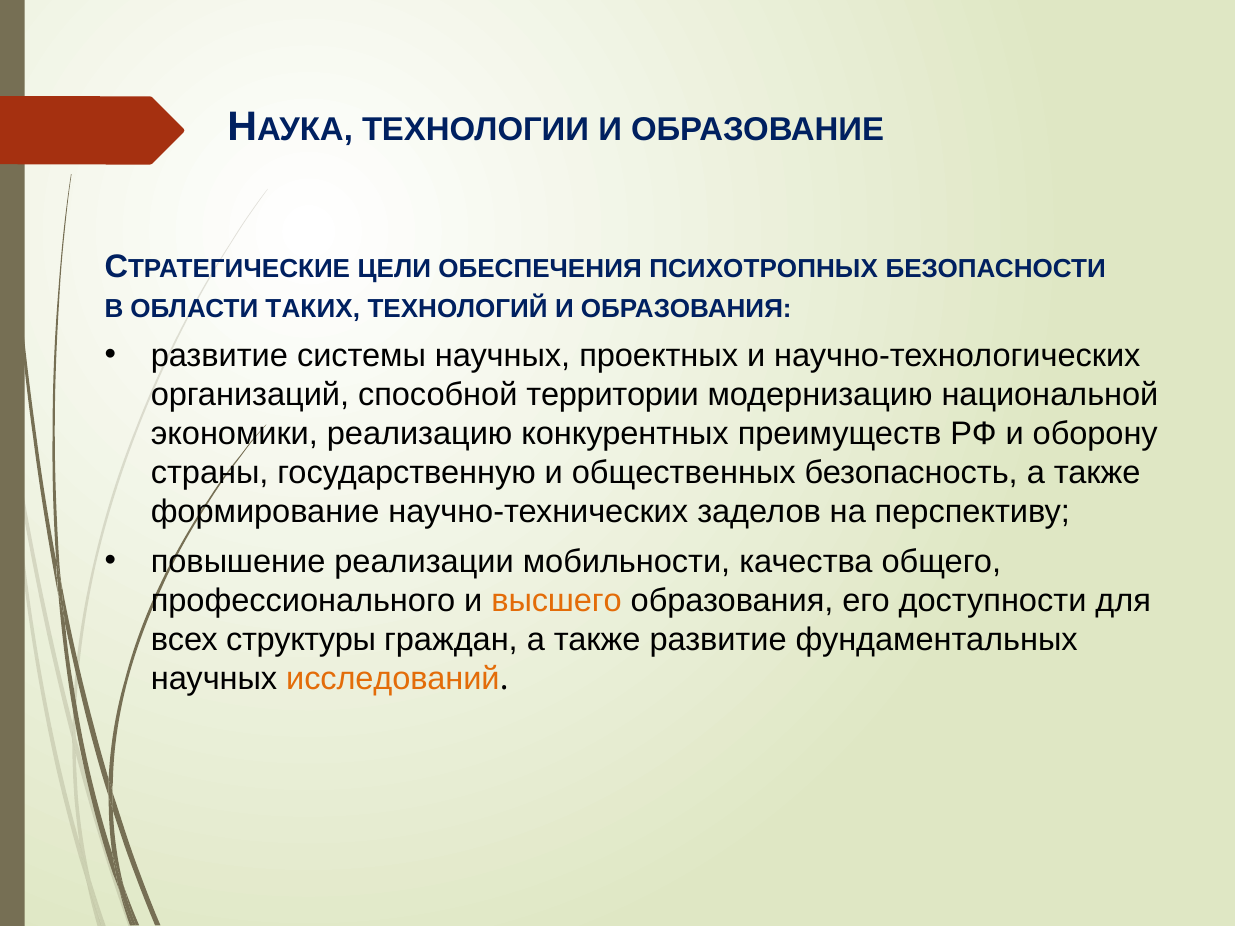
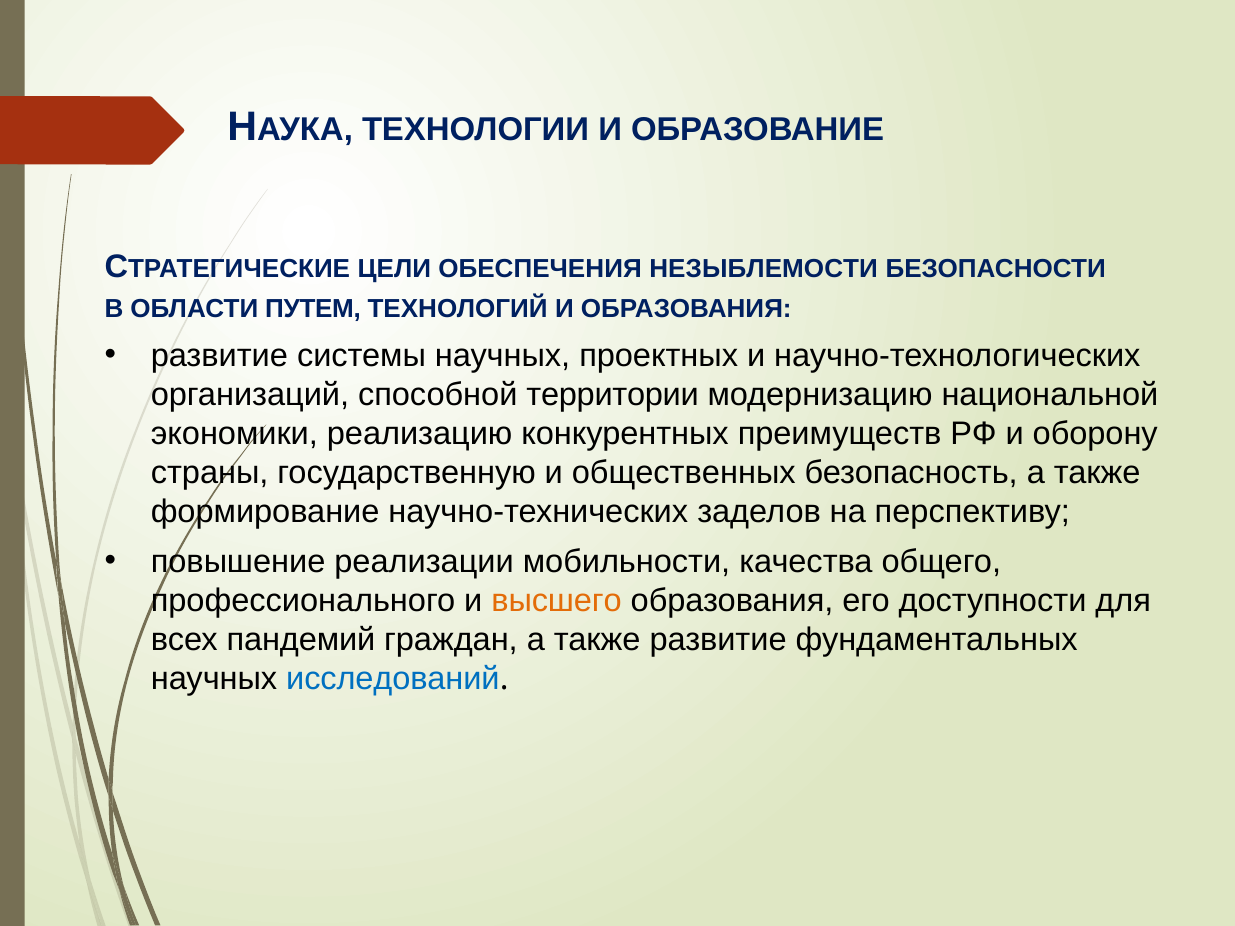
ПСИХОТРОПНЫХ: ПСИХОТРОПНЫХ -> НЕЗЫБЛЕМОСТИ
ТАКИХ: ТАКИХ -> ПУТЕМ
структуры: структуры -> пандемий
исследований colour: orange -> blue
